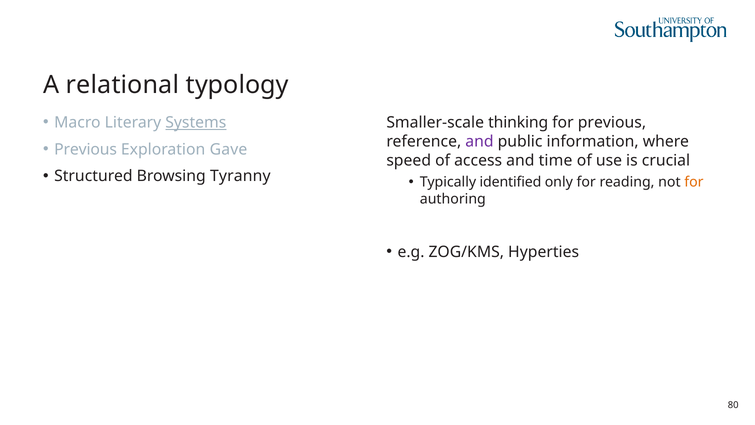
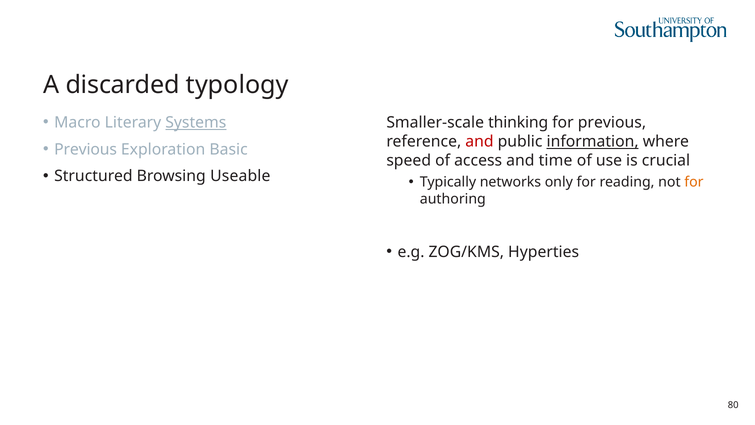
relational: relational -> discarded
and at (479, 141) colour: purple -> red
information underline: none -> present
Gave: Gave -> Basic
Tyranny: Tyranny -> Useable
identified: identified -> networks
